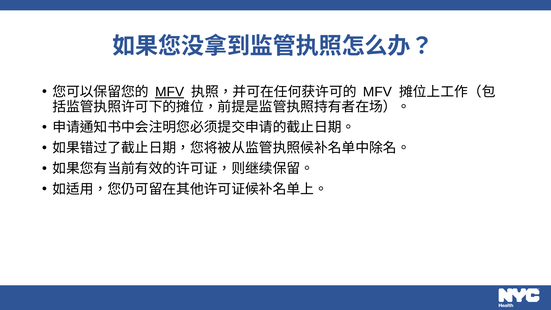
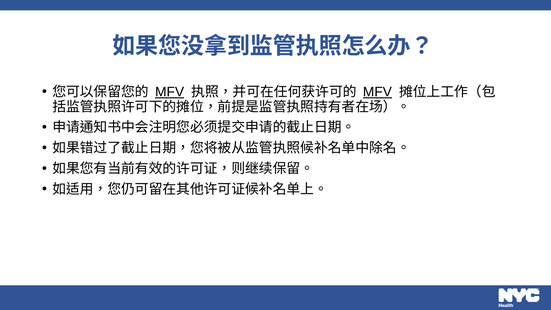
MFV at (377, 92) underline: none -> present
